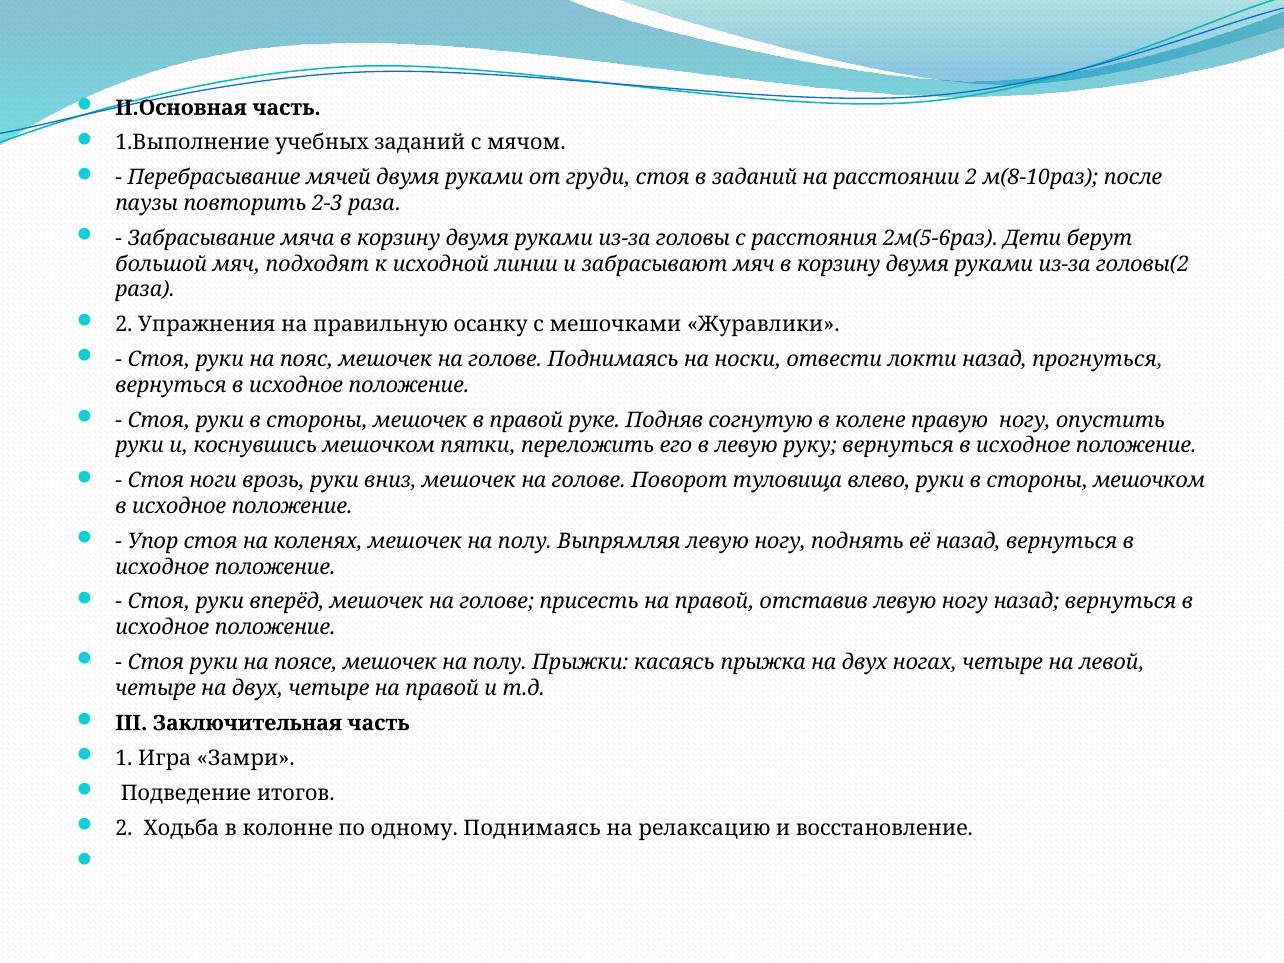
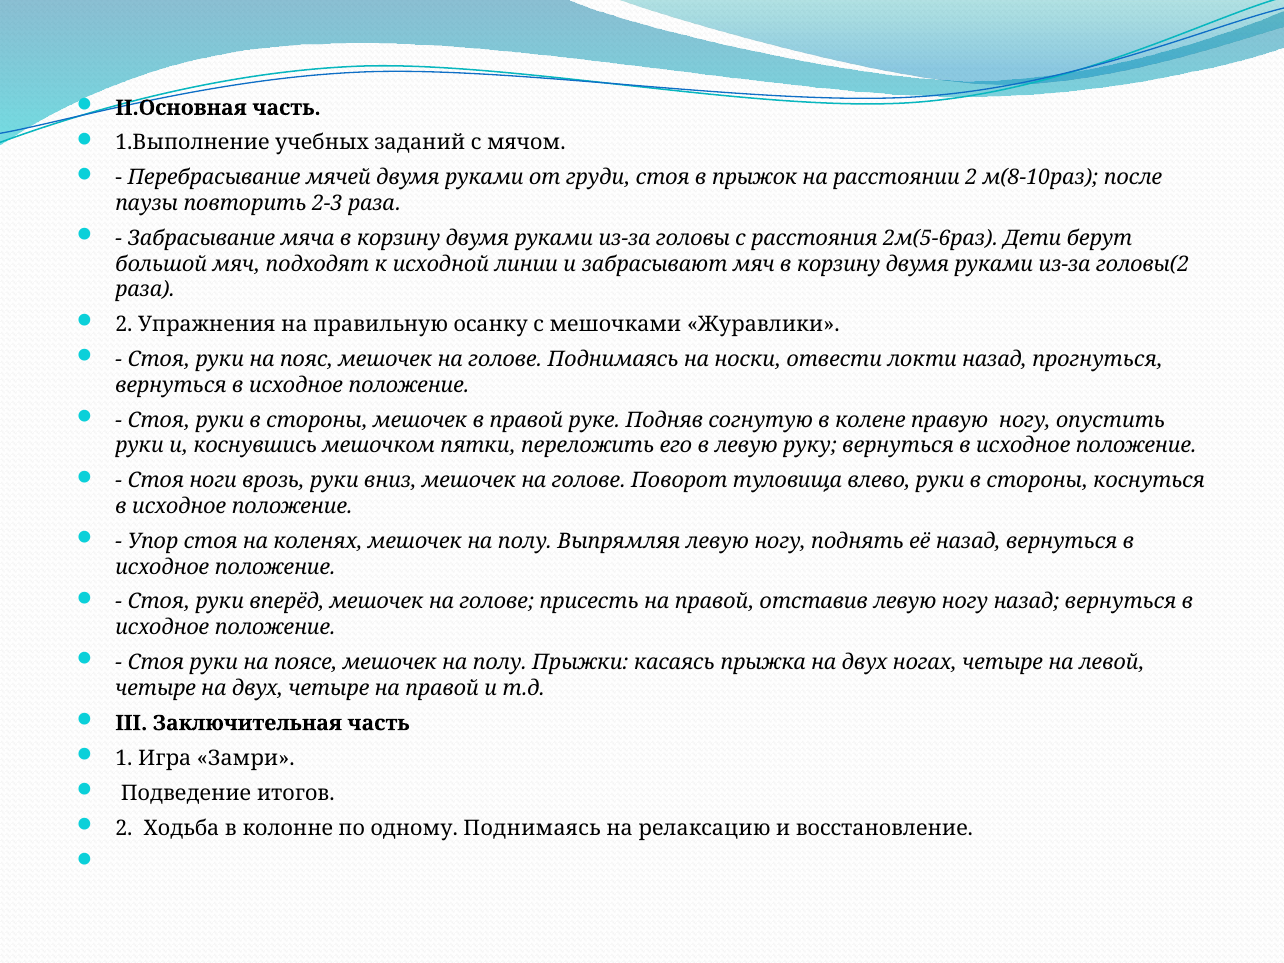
в заданий: заданий -> прыжок
стороны мешочком: мешочком -> коснуться
